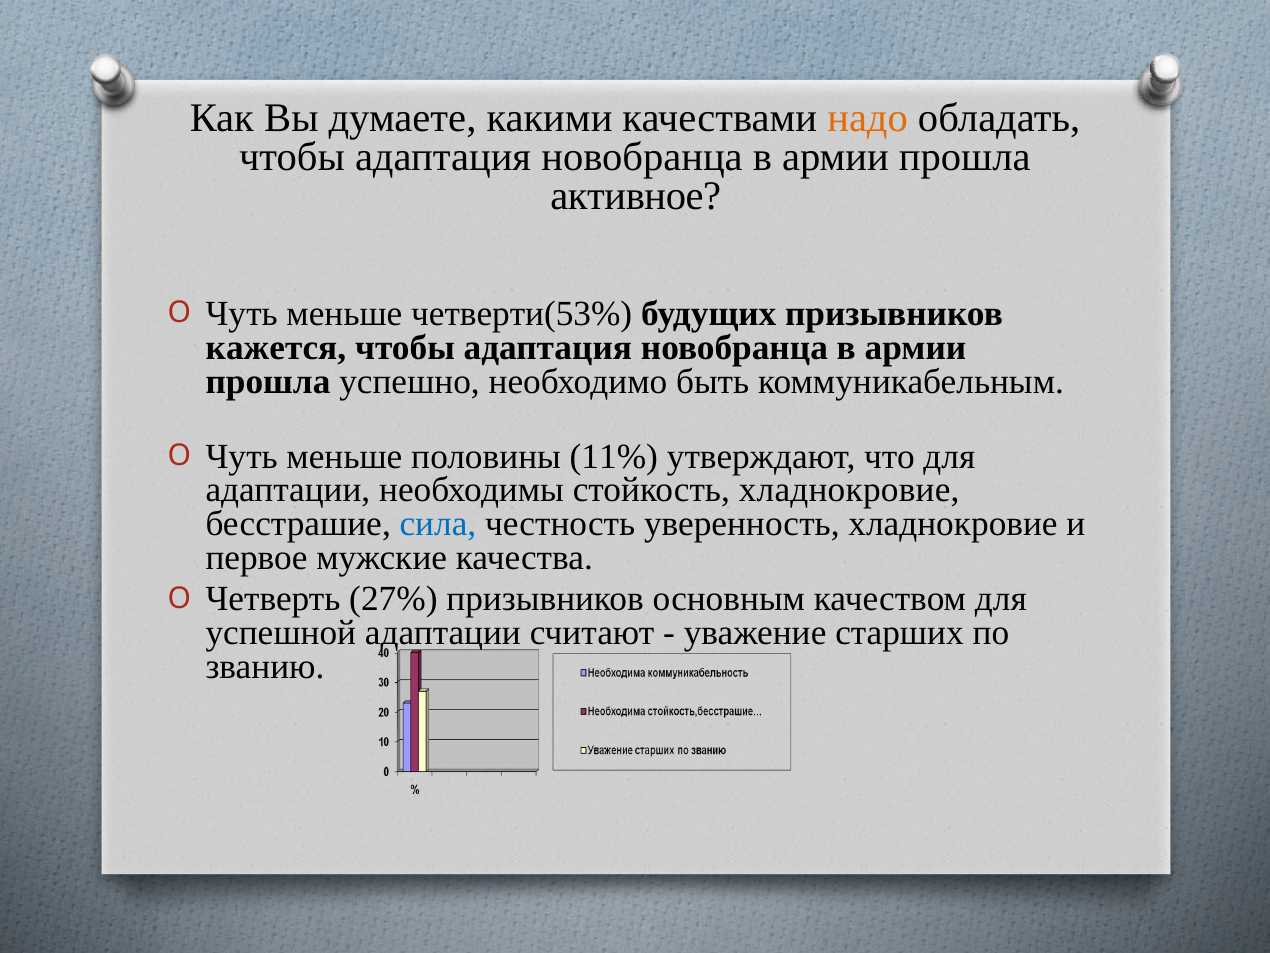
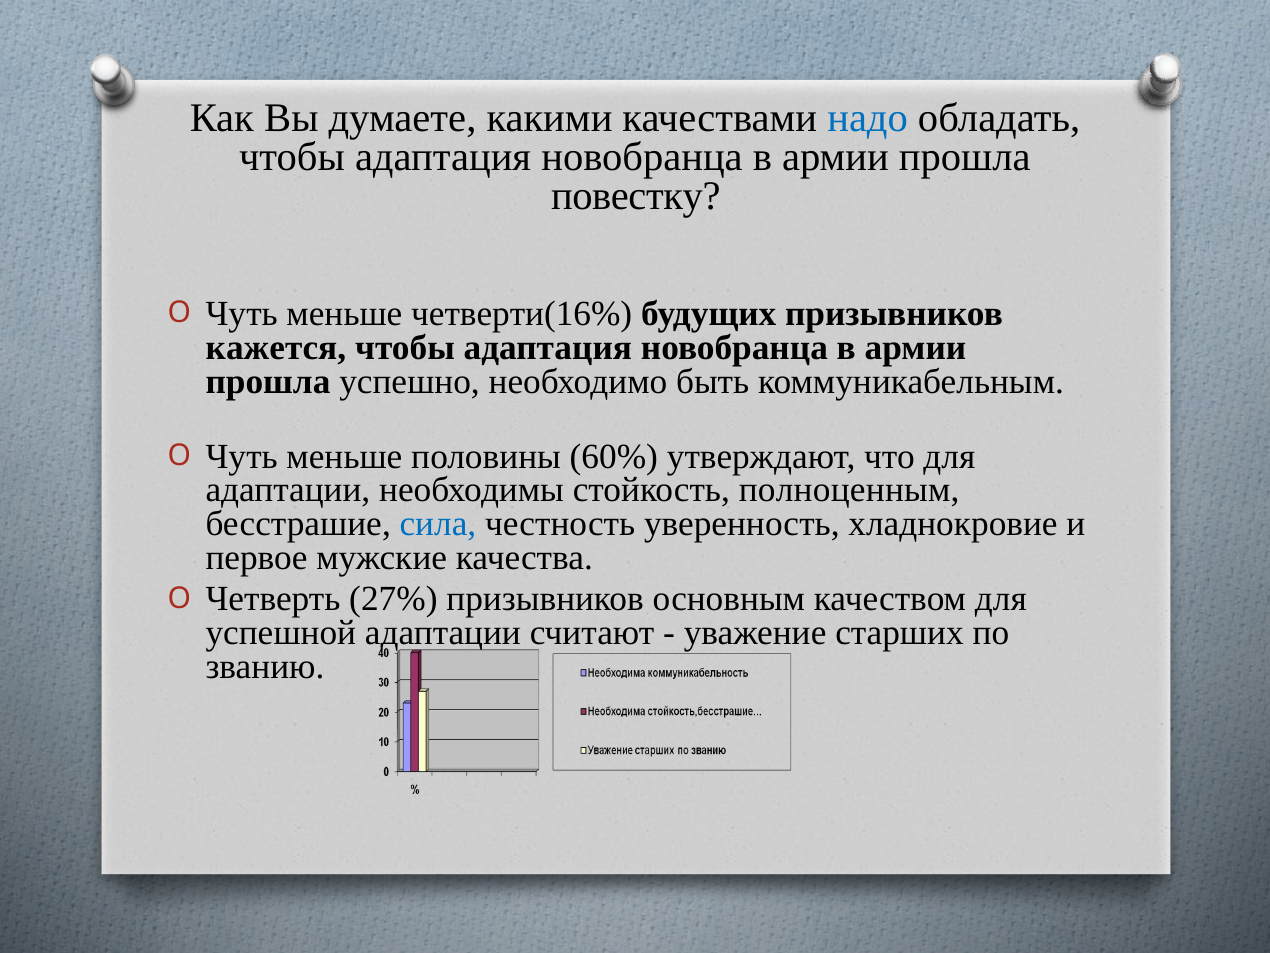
надо colour: orange -> blue
активное: активное -> повестку
четверти(53%: четверти(53% -> четверти(16%
11%: 11% -> 60%
стойкость хладнокровие: хладнокровие -> полноценным
